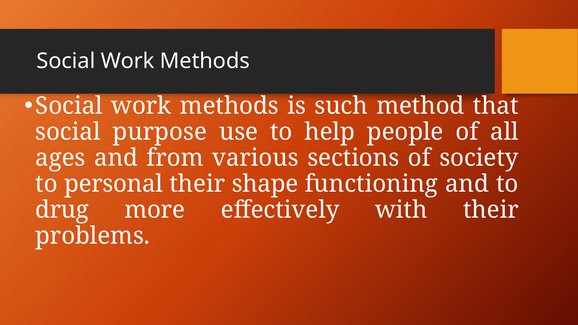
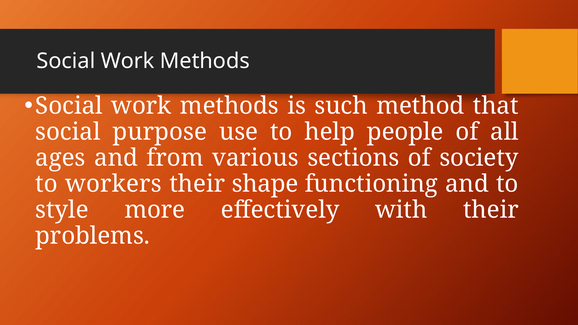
personal: personal -> workers
drug: drug -> style
